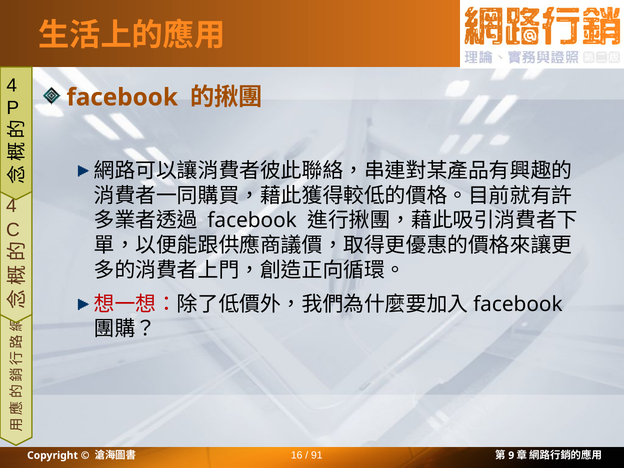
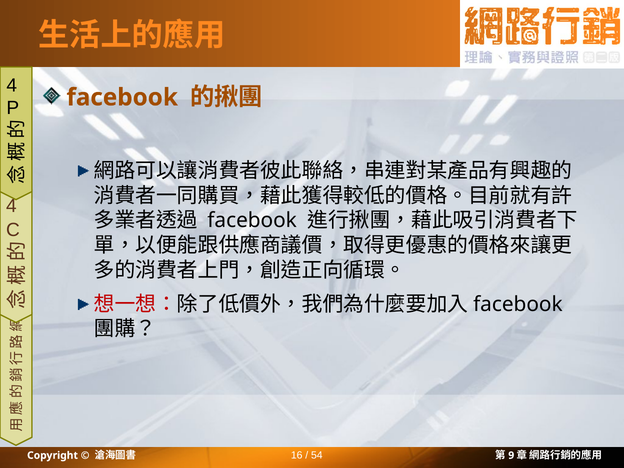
91: 91 -> 54
